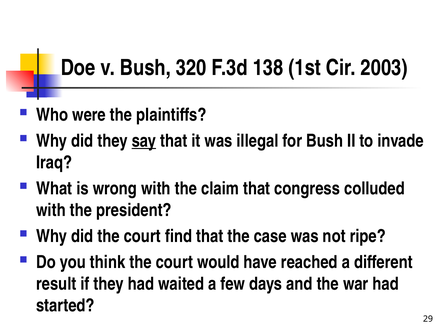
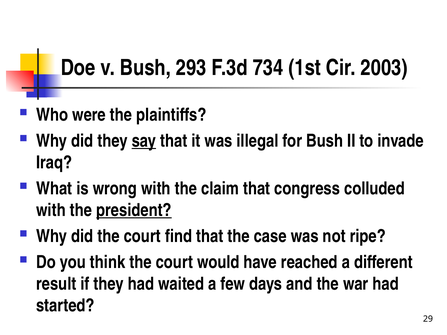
320: 320 -> 293
138: 138 -> 734
president underline: none -> present
